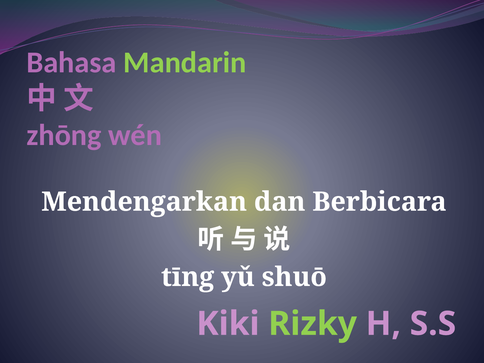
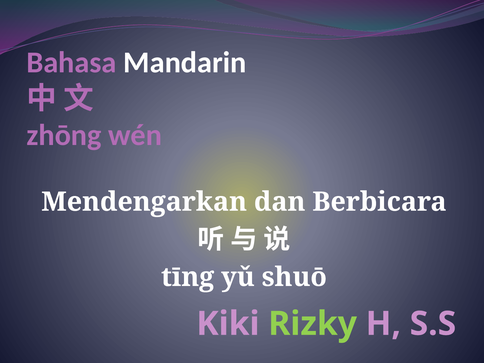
Mandarin colour: light green -> white
